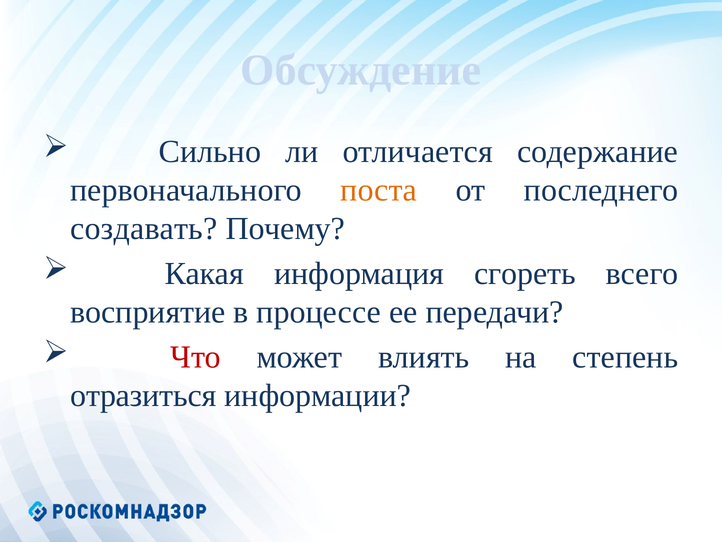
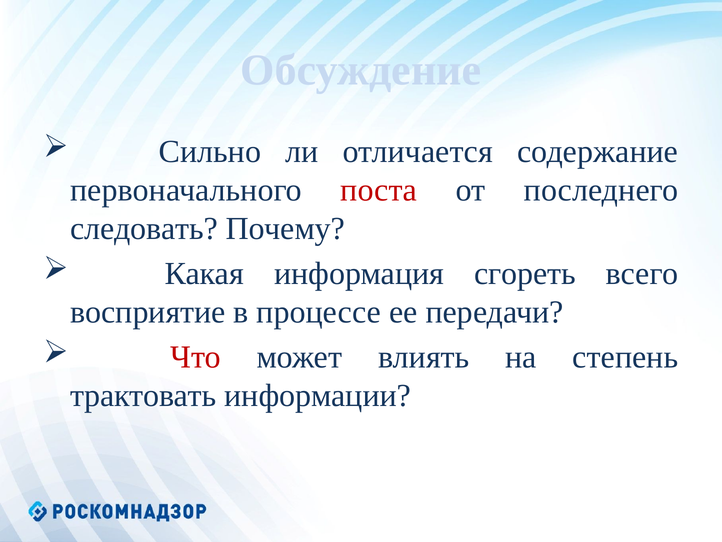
поста colour: orange -> red
создавать: создавать -> следовать
отразиться: отразиться -> трактовать
